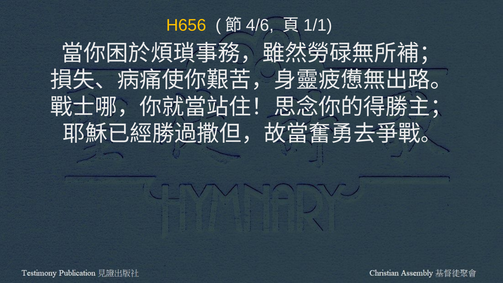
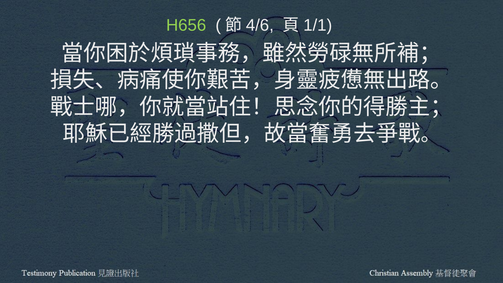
H656 colour: yellow -> light green
